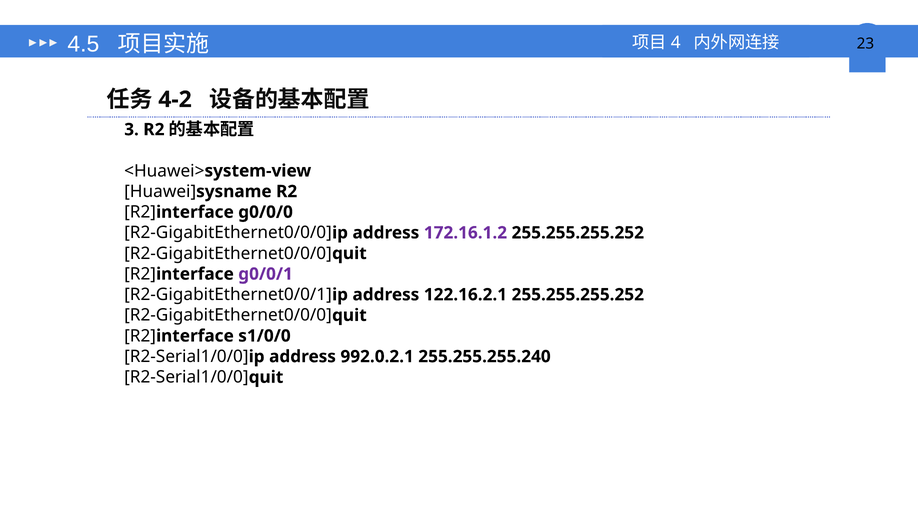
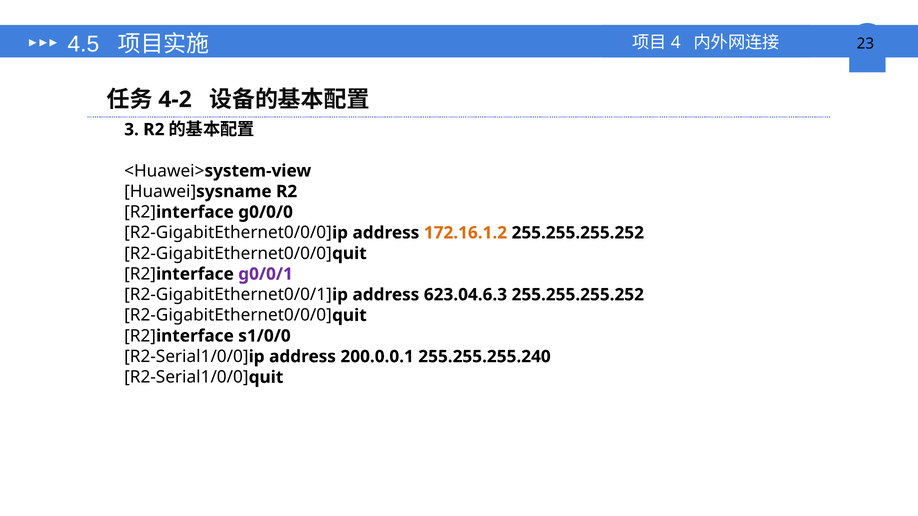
172.16.1.2 colour: purple -> orange
122.16.2.1: 122.16.2.1 -> 623.04.6.3
992.0.2.1: 992.0.2.1 -> 200.0.0.1
